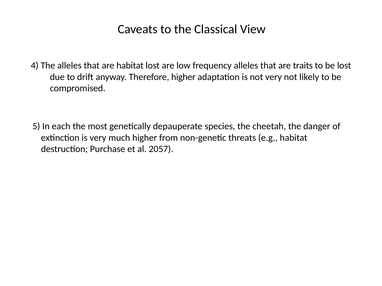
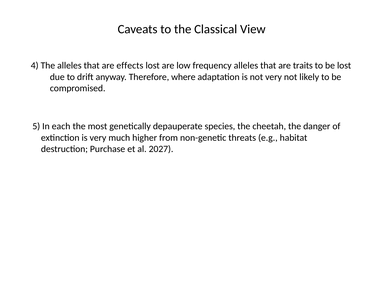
are habitat: habitat -> effects
Therefore higher: higher -> where
2057: 2057 -> 2027
